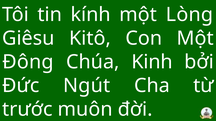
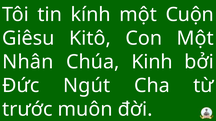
Lòng: Lòng -> Cuộn
Đông: Đông -> Nhân
